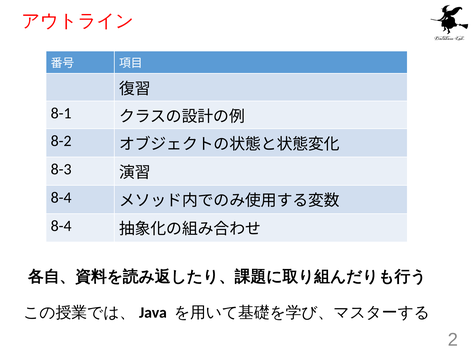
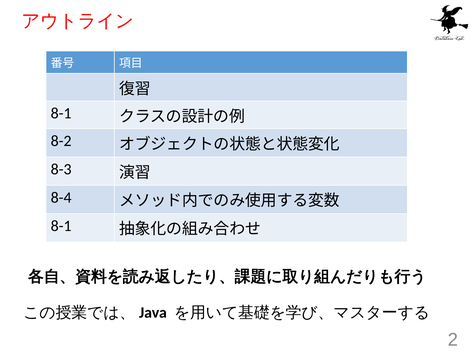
8-4 at (61, 226): 8-4 -> 8-1
